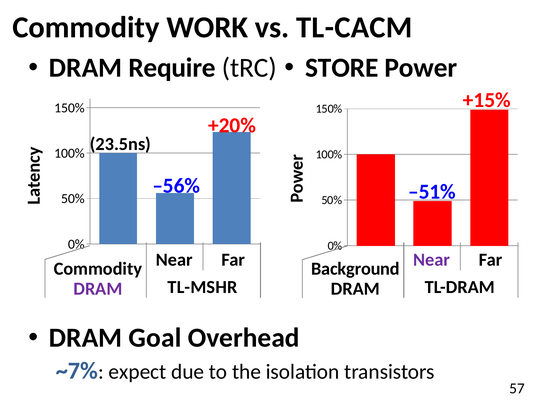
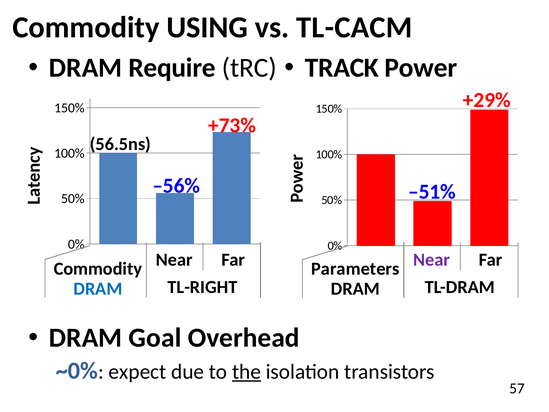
WORK: WORK -> USING
STORE: STORE -> TRACK
+15%: +15% -> +29%
+20%: +20% -> +73%
23.5ns: 23.5ns -> 56.5ns
Background: Background -> Parameters
TL-MSHR: TL-MSHR -> TL-RIGHT
DRAM at (98, 288) colour: purple -> blue
~7%: ~7% -> ~0%
the underline: none -> present
